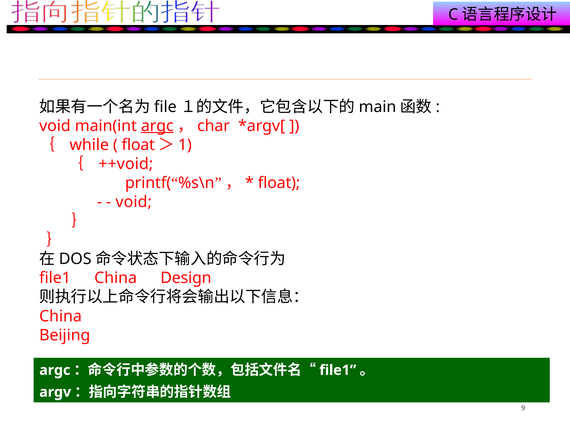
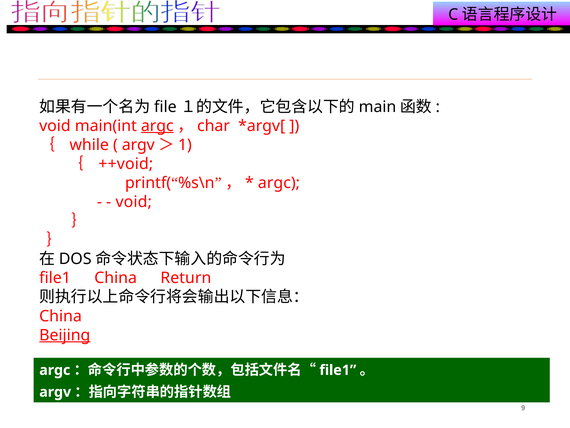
float at (138, 145): float -> argv
float at (279, 183): float -> argc
Design: Design -> Return
Beijing underline: none -> present
